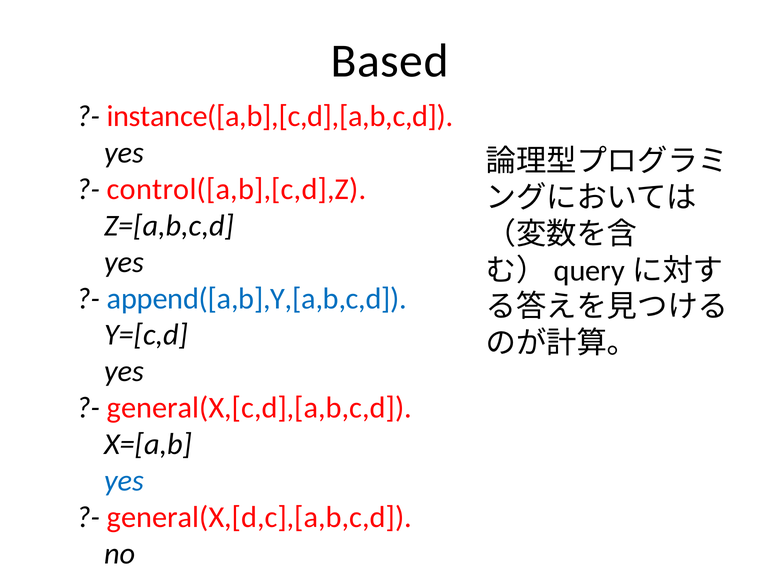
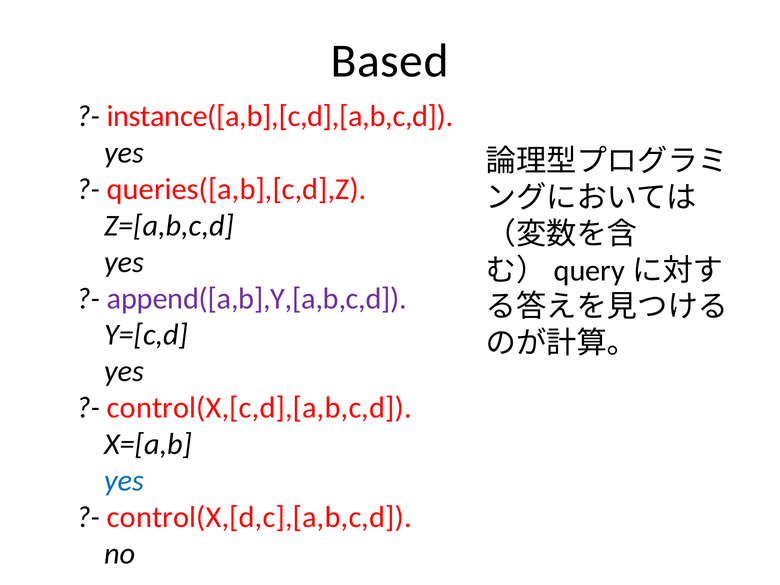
control([a,b],[c,d],Z: control([a,b],[c,d],Z -> queries([a,b],[c,d],Z
append([a,b],Y,[a,b,c,d colour: blue -> purple
general(X,[c,d],[a,b,c,d: general(X,[c,d],[a,b,c,d -> control(X,[c,d],[a,b,c,d
general(X,[d,c],[a,b,c,d: general(X,[d,c],[a,b,c,d -> control(X,[d,c],[a,b,c,d
